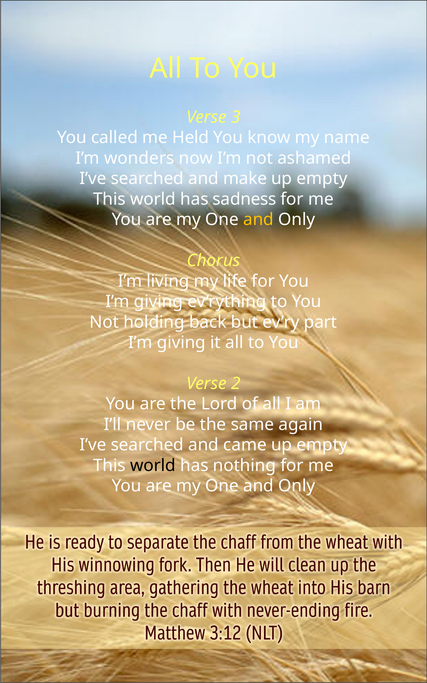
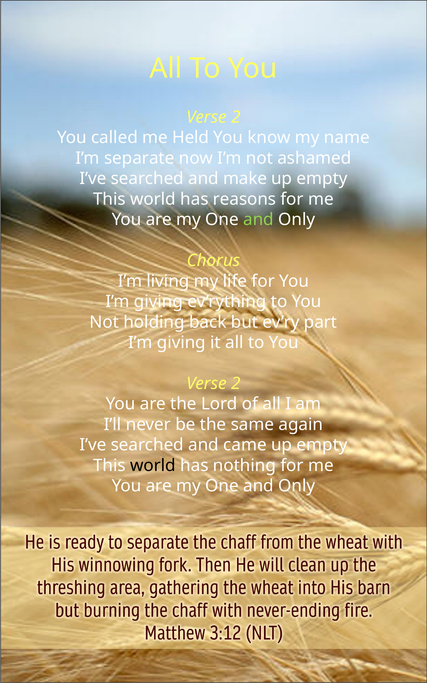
3 at (236, 117): 3 -> 2
wonders: wonders -> separate
sadness: sadness -> reasons
and at (258, 220) colour: yellow -> light green
